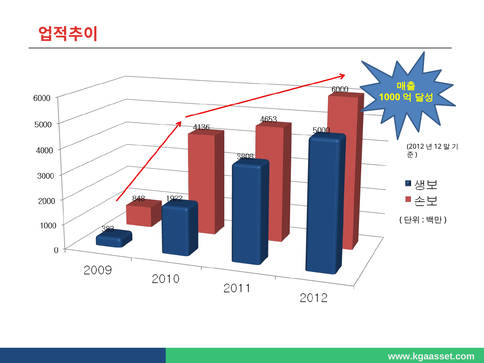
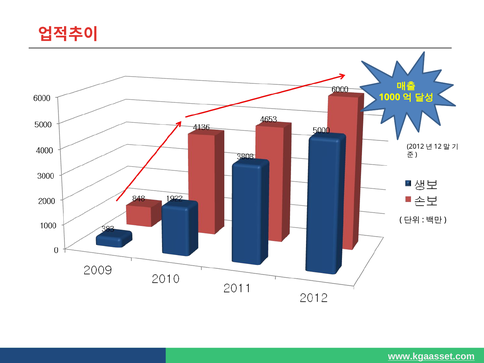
www.kgaasset.com underline: none -> present
